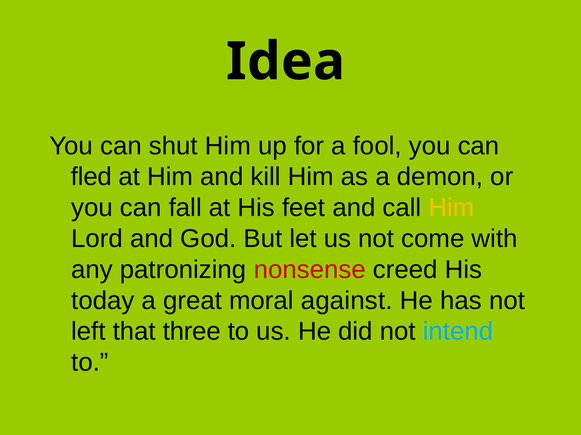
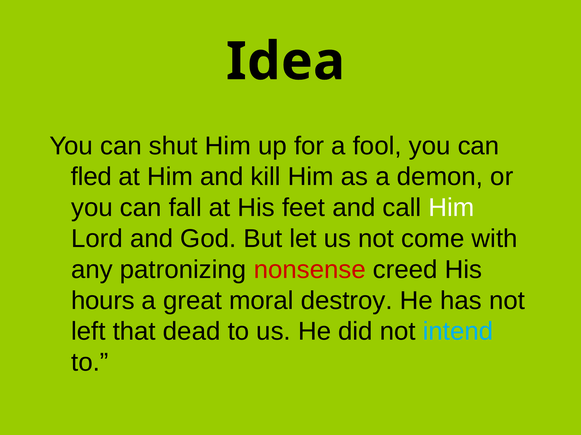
Him at (451, 208) colour: yellow -> white
today: today -> hours
against: against -> destroy
three: three -> dead
